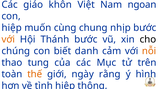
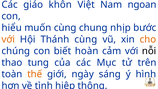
hiệp at (12, 28): hiệp -> hiểu
Thánh bước: bước -> cùng
cho colour: black -> orange
danh: danh -> hoàn
nỗi colour: orange -> black
rằng: rằng -> sáng
